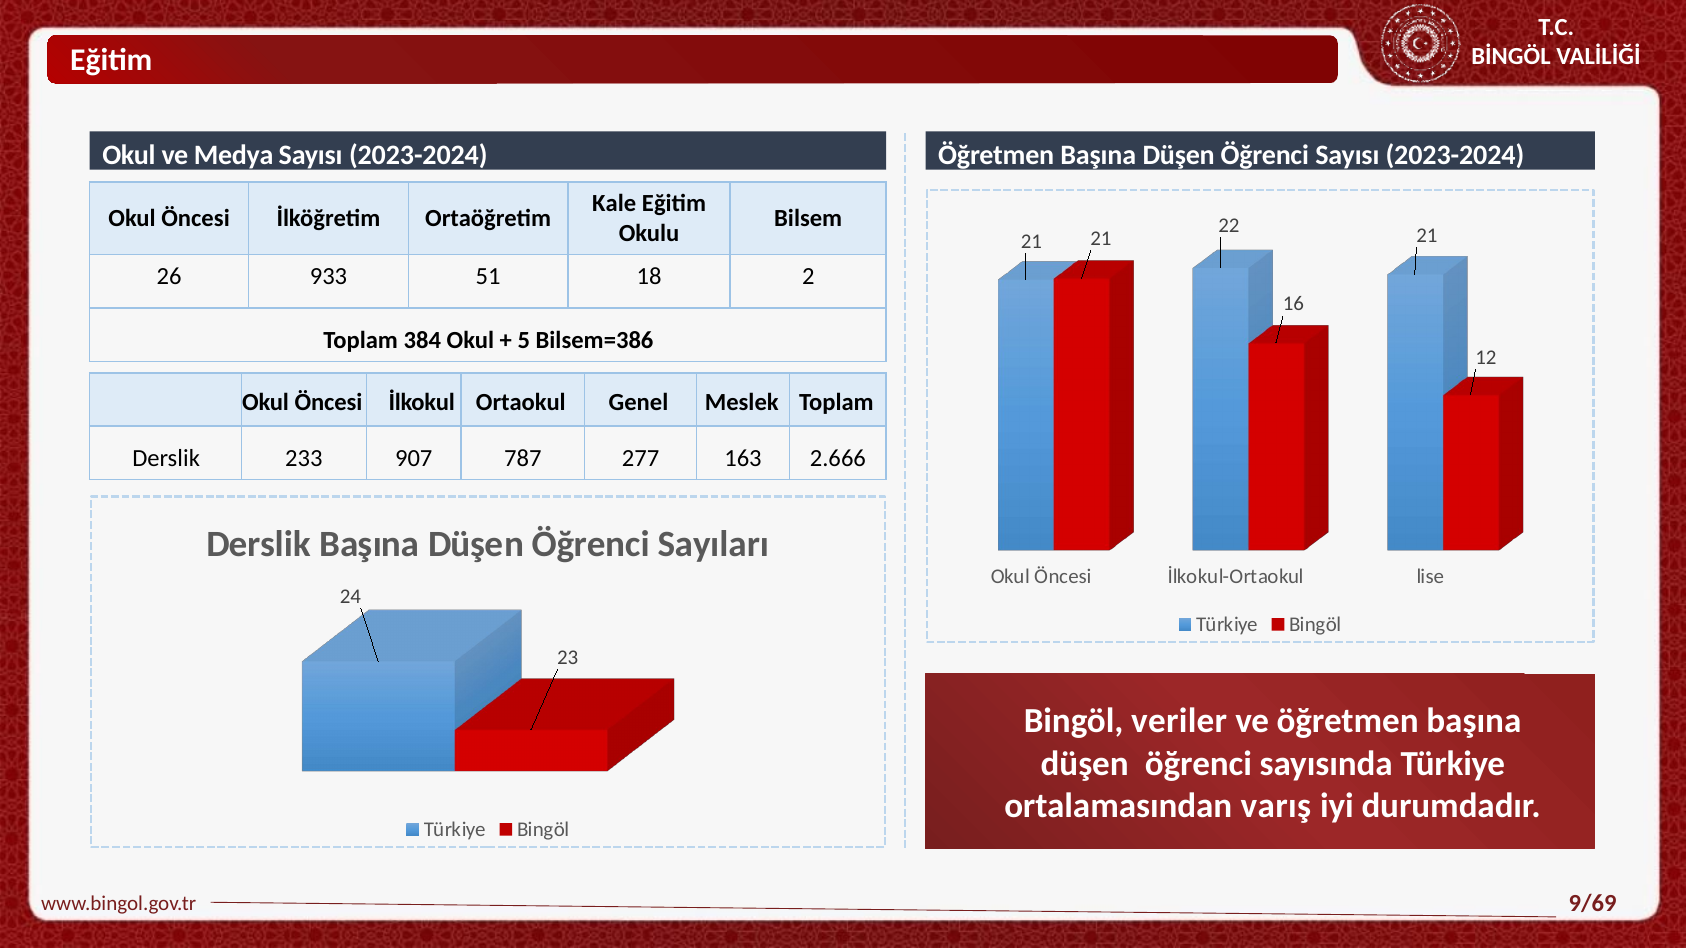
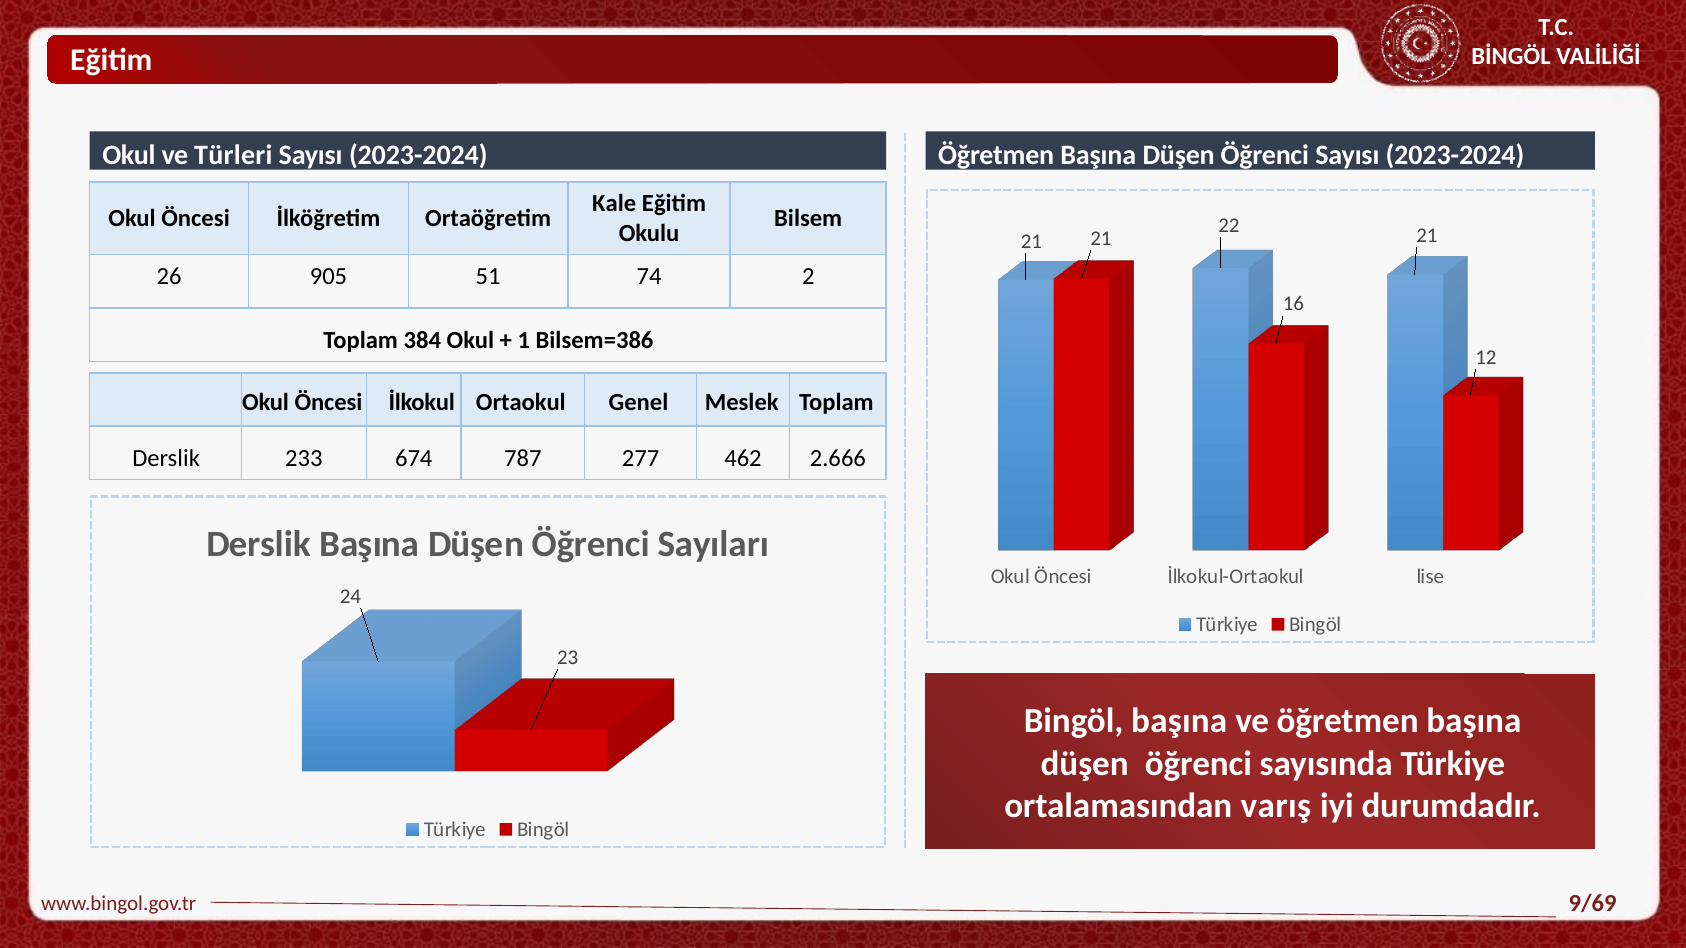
Medya: Medya -> Türleri
933: 933 -> 905
18: 18 -> 74
5: 5 -> 1
907: 907 -> 674
163: 163 -> 462
Bingöl veriler: veriler -> başına
